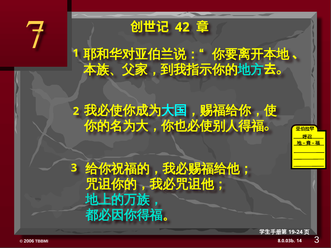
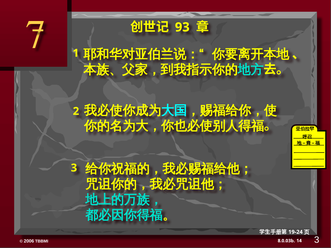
42: 42 -> 93
